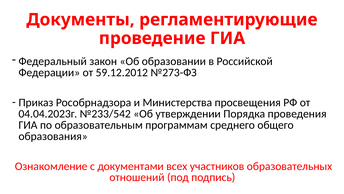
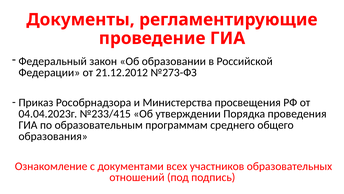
59.12.2012: 59.12.2012 -> 21.12.2012
№233/542: №233/542 -> №233/415
